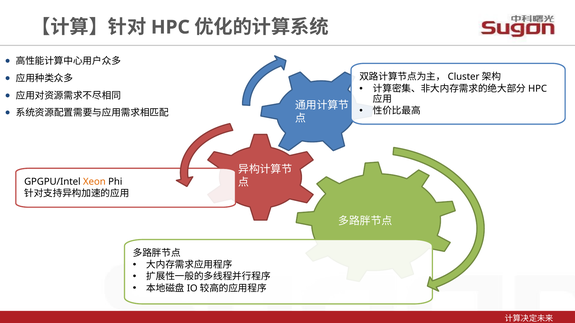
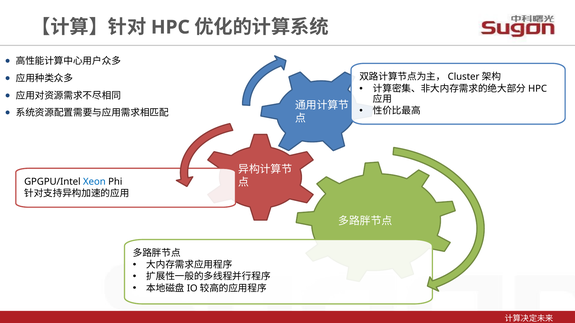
Xeon colour: orange -> blue
